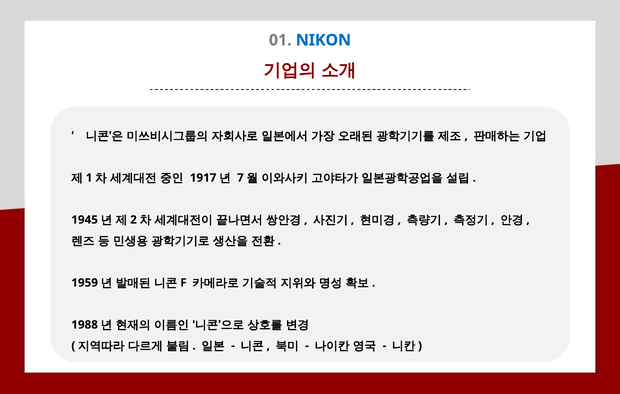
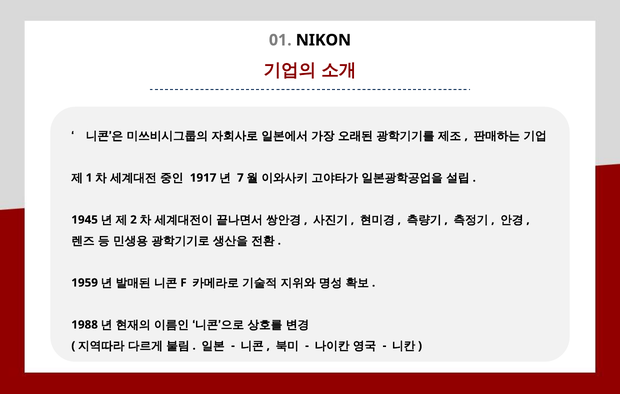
NIKON colour: blue -> black
